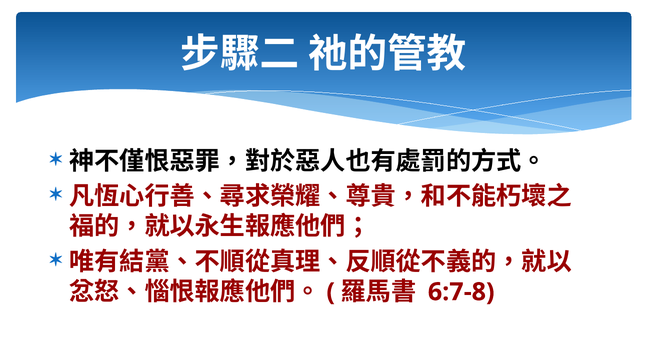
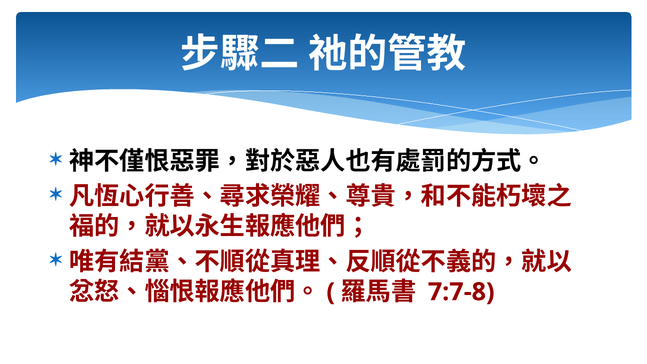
6:7-8: 6:7-8 -> 7:7-8
